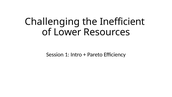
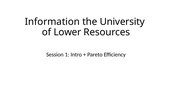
Challenging: Challenging -> Information
Inefficient: Inefficient -> University
